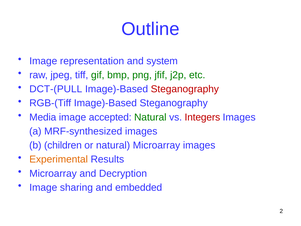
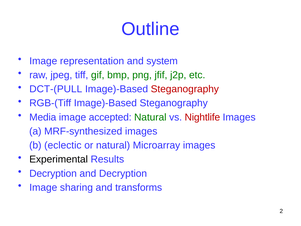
Integers: Integers -> Nightlife
children: children -> eclectic
Experimental colour: orange -> black
Microarray at (53, 173): Microarray -> Decryption
embedded: embedded -> transforms
